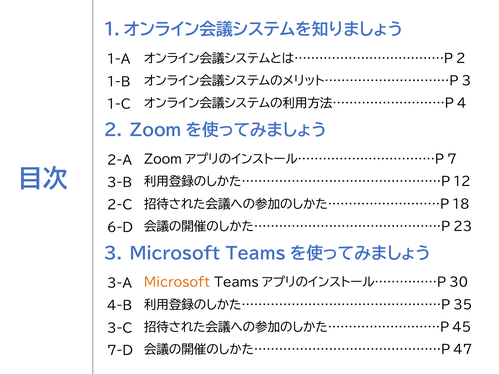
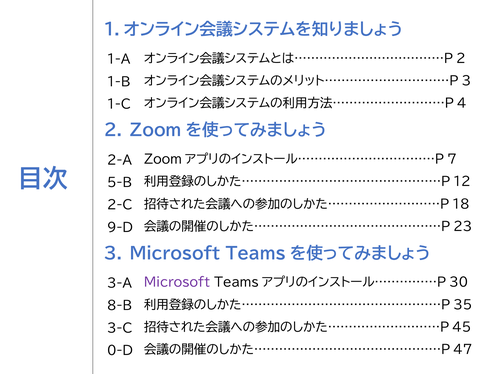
3-B: 3-B -> 5-B
6-D: 6-D -> 9-D
Microsoft colour: orange -> purple
4-B: 4-B -> 8-B
7-D: 7-D -> 0-D
